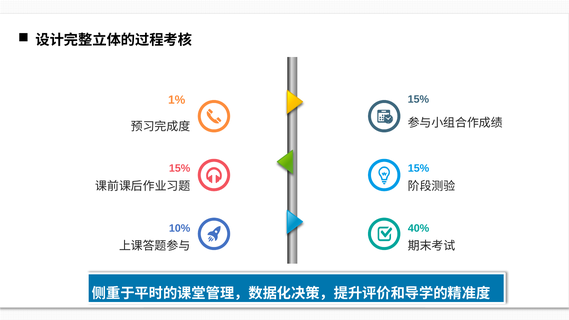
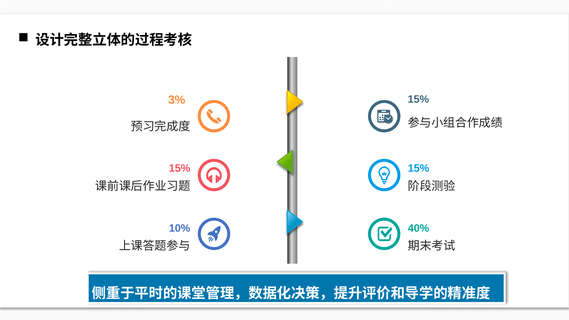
1%: 1% -> 3%
